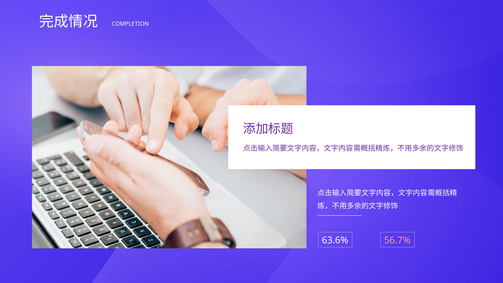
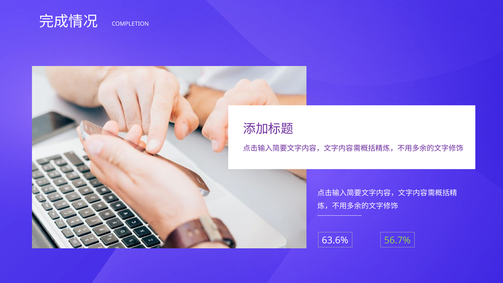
56.7% colour: pink -> light green
